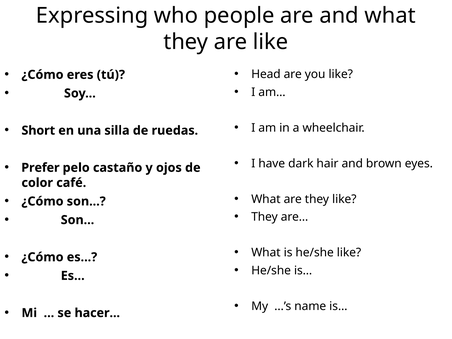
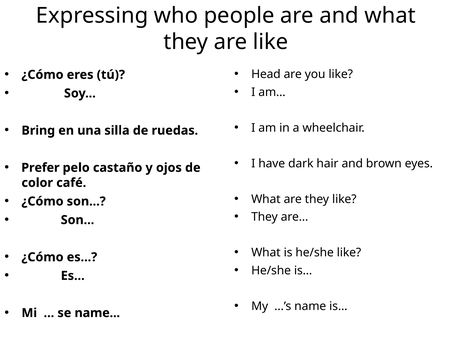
Short: Short -> Bring
se hacer: hacer -> name
